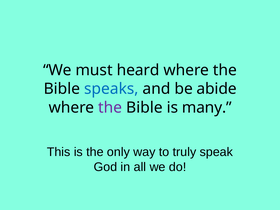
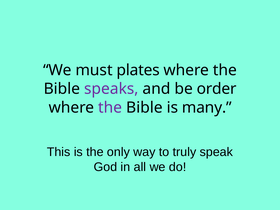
heard: heard -> plates
speaks colour: blue -> purple
abide: abide -> order
